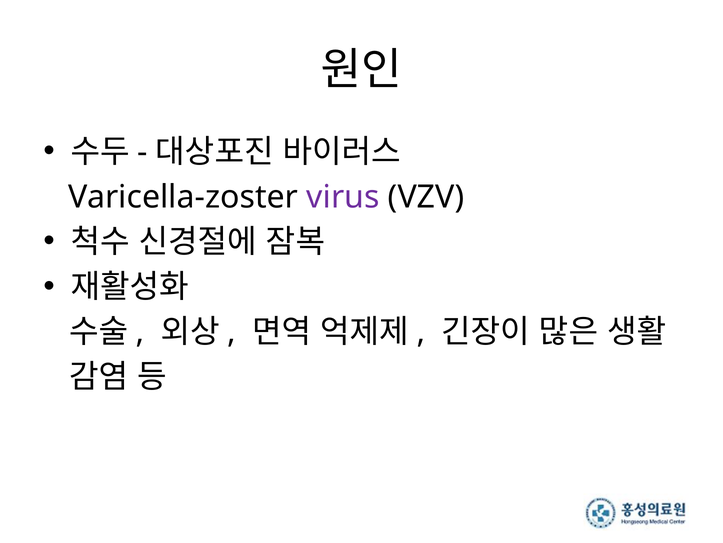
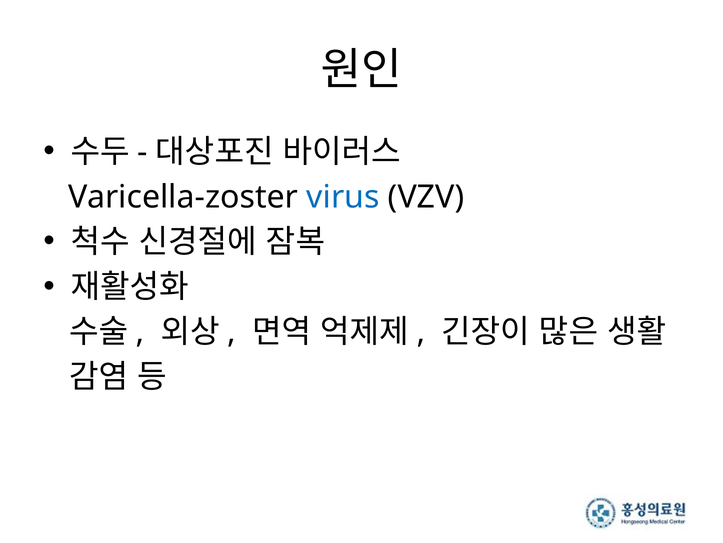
virus colour: purple -> blue
